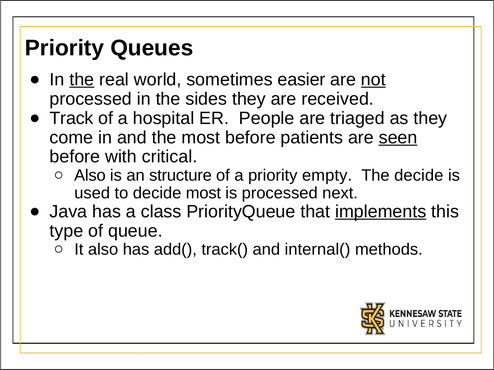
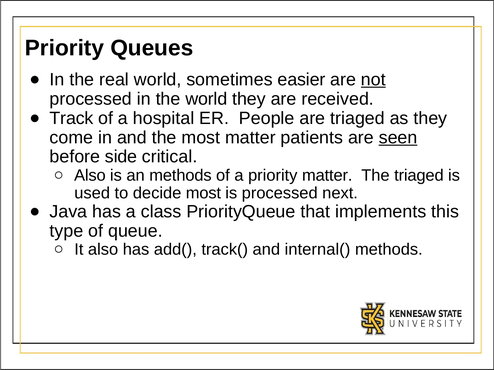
the at (82, 80) underline: present -> none
the sides: sides -> world
most before: before -> matter
with: with -> side
an structure: structure -> methods
priority empty: empty -> matter
The decide: decide -> triaged
implements underline: present -> none
